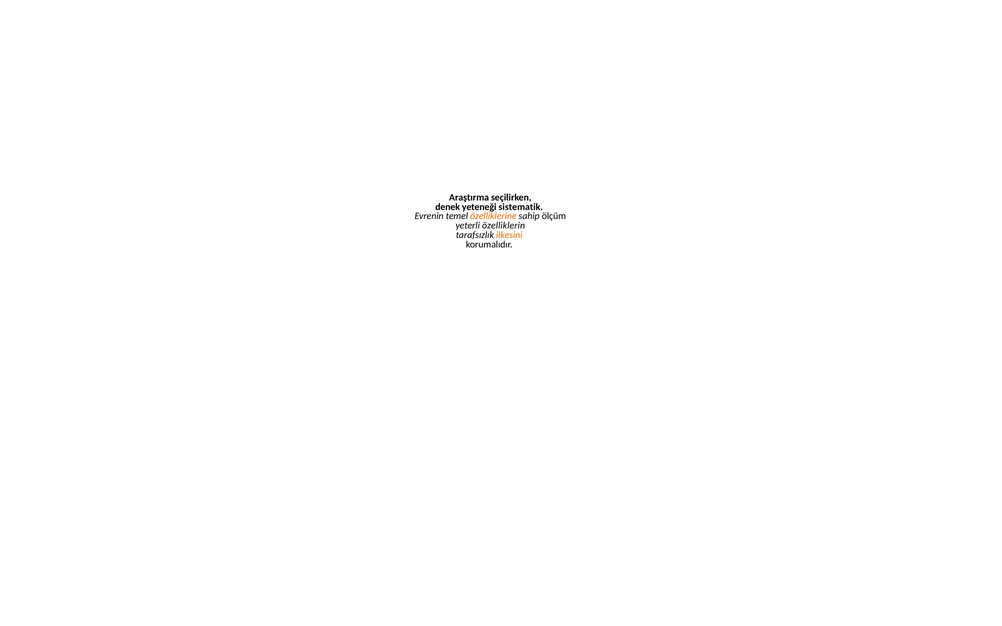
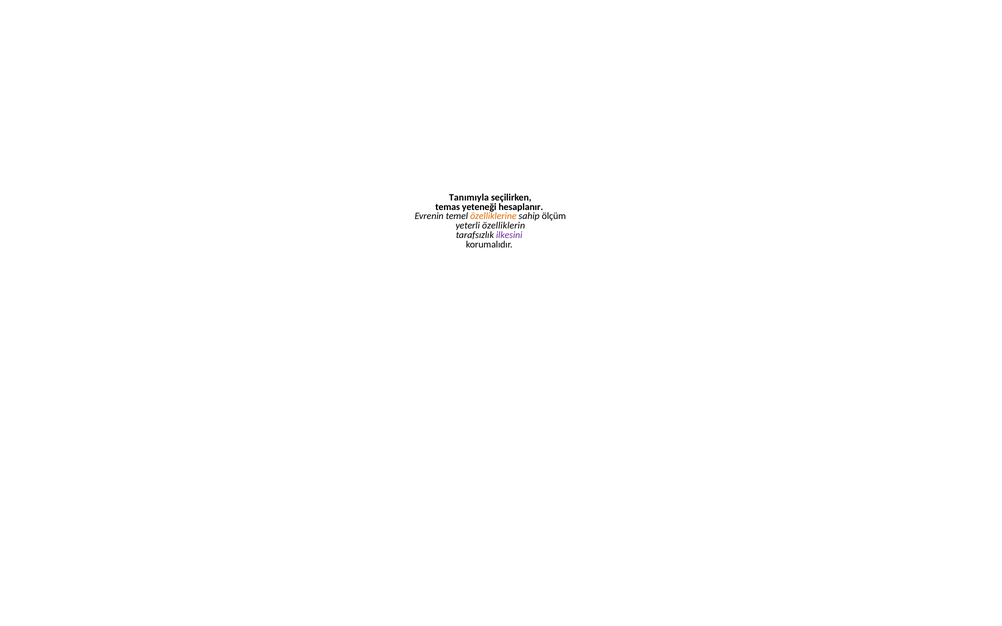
Araştırma: Araştırma -> Tanımıyla
denek: denek -> temas
sistematik: sistematik -> hesaplanır
ilkesini colour: orange -> purple
